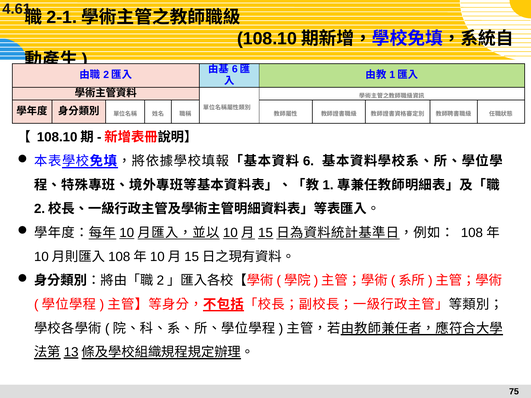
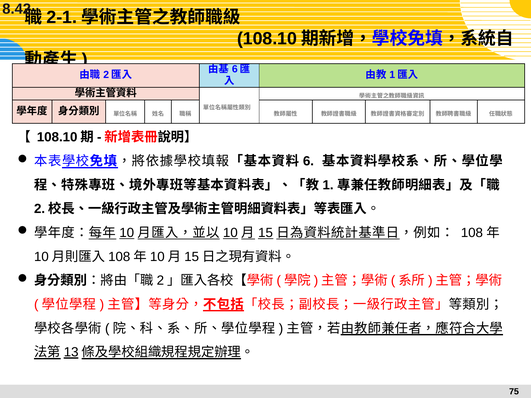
4.61: 4.61 -> 8.42
